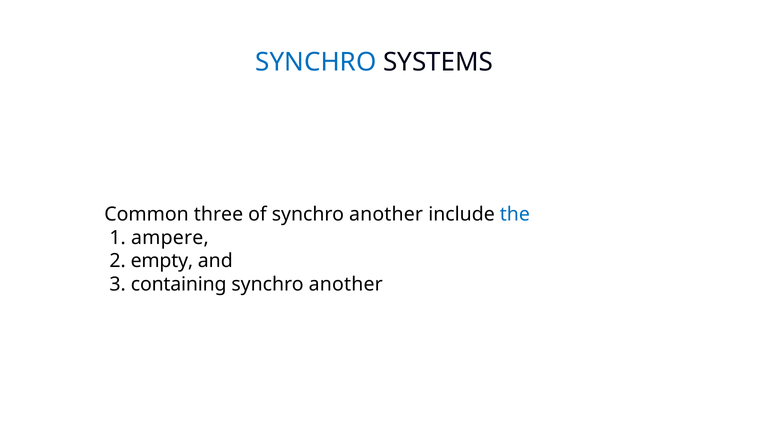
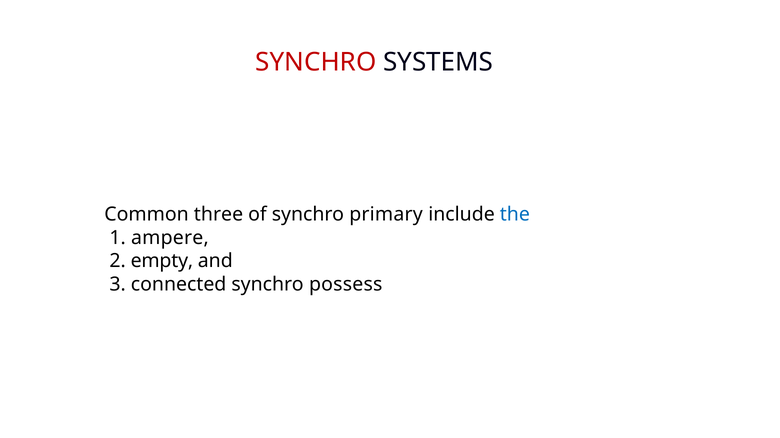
SYNCHRO at (316, 62) colour: blue -> red
of synchro another: another -> primary
containing: containing -> connected
another at (346, 285): another -> possess
